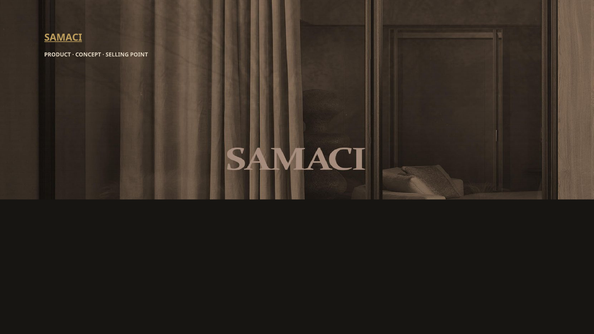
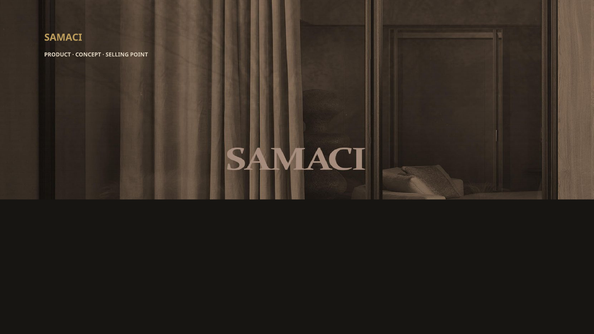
SAMACI underline: present -> none
